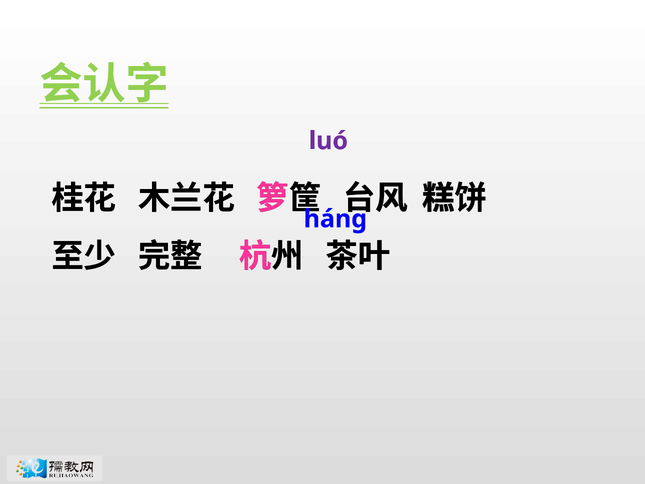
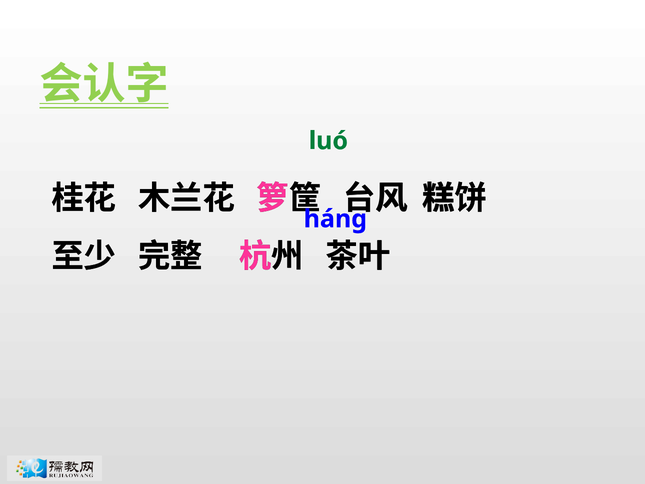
luó colour: purple -> green
